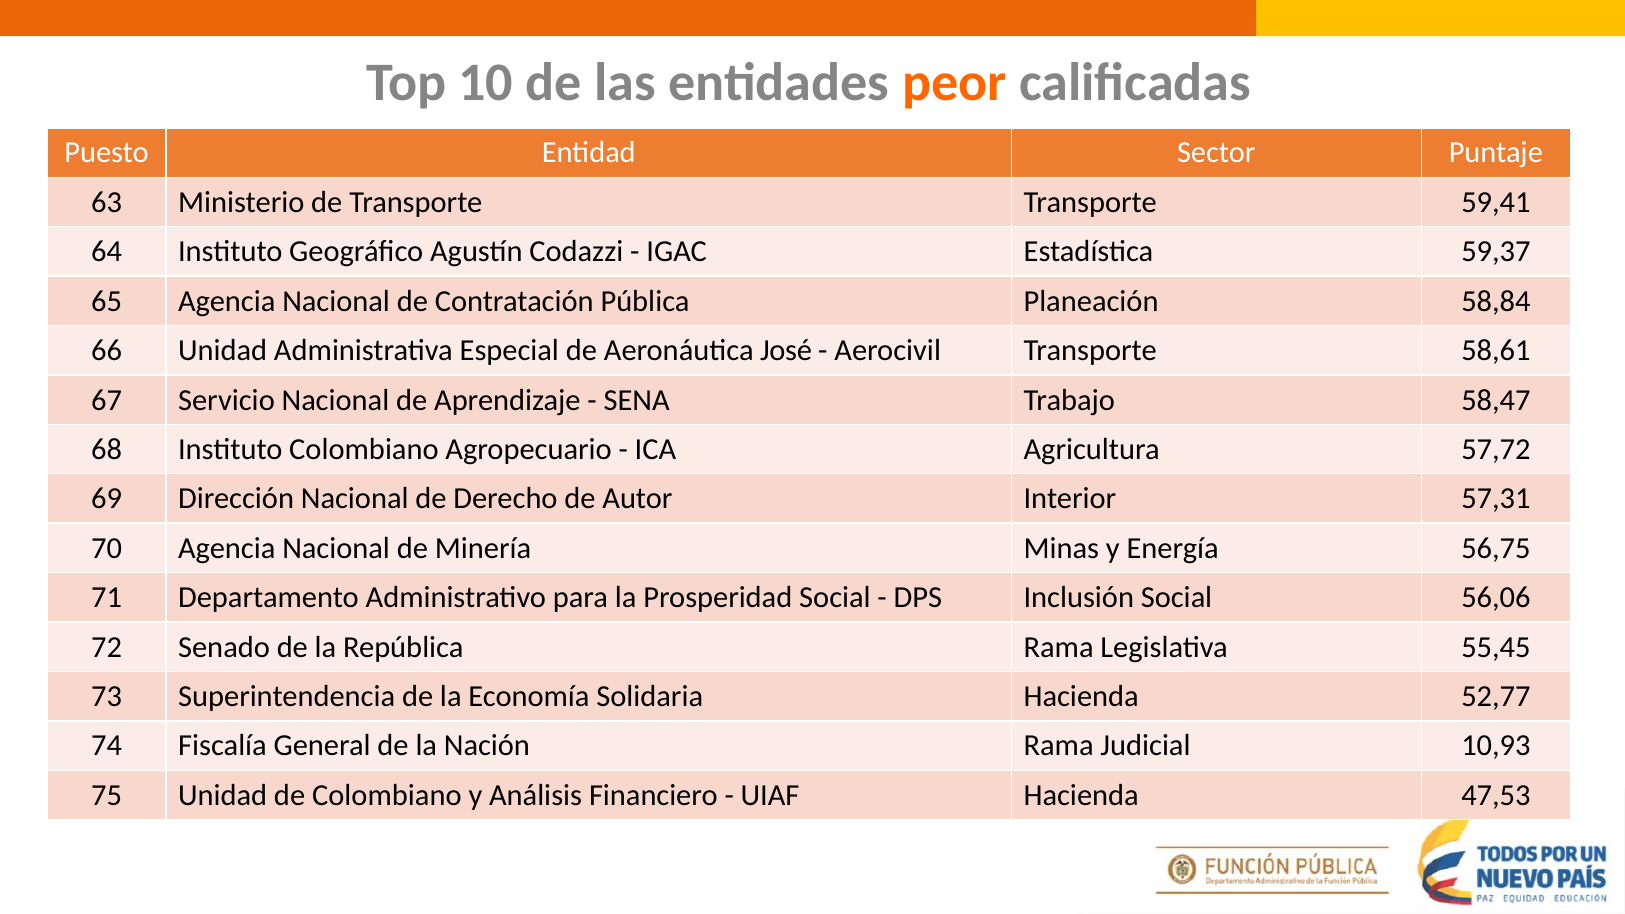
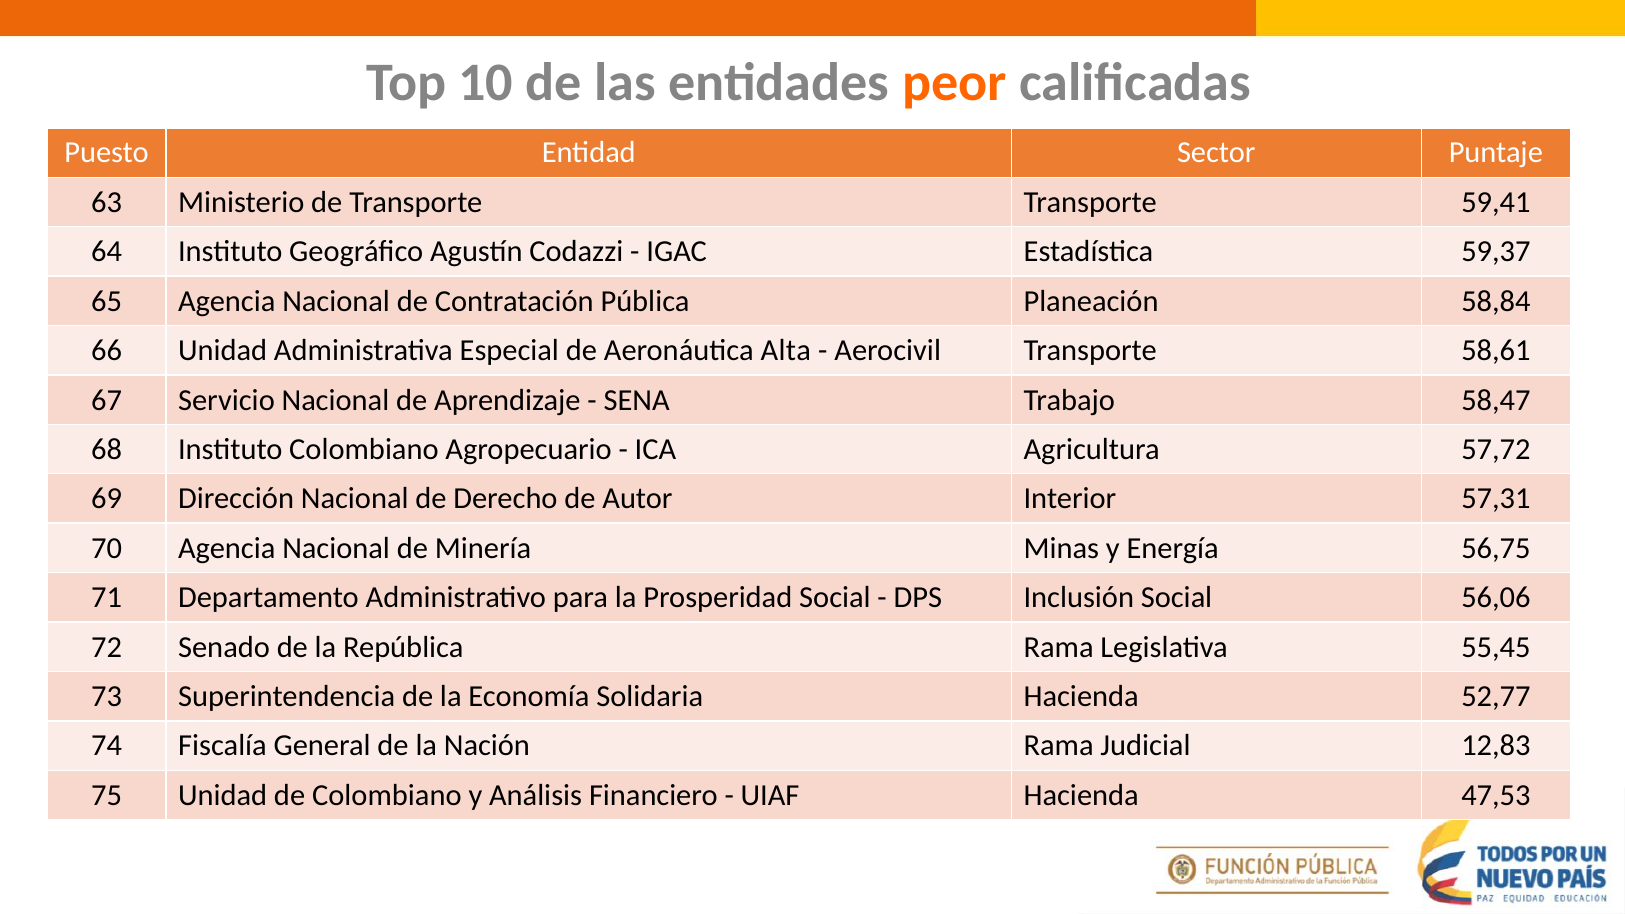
José: José -> Alta
10,93: 10,93 -> 12,83
